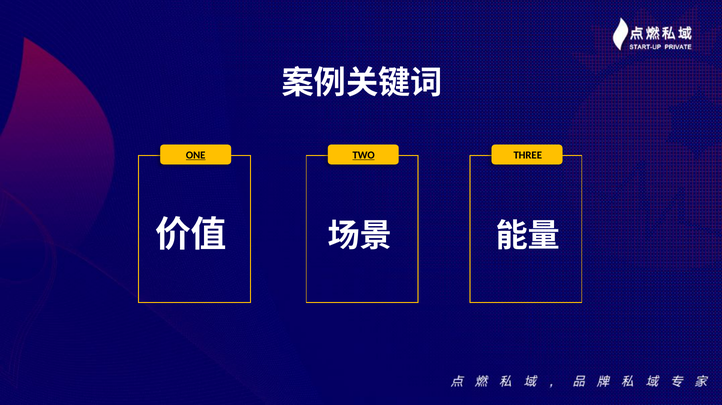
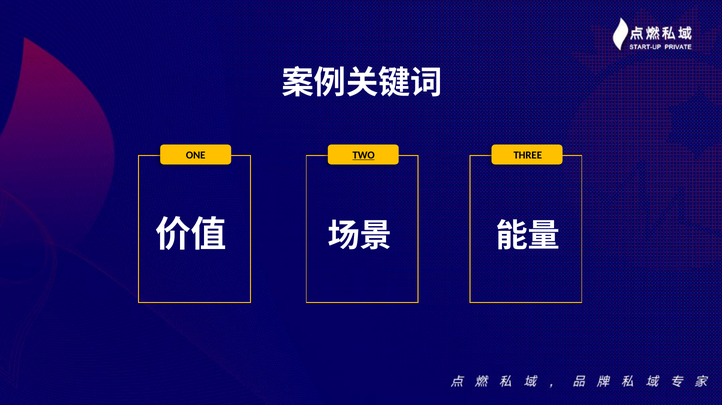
ONE underline: present -> none
